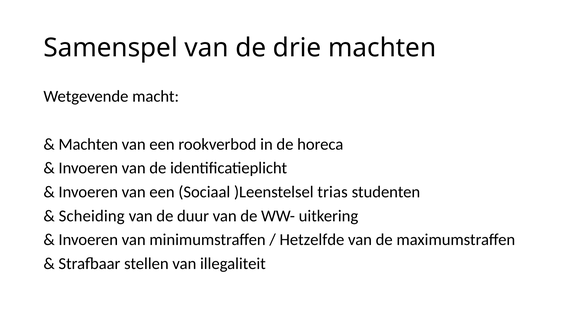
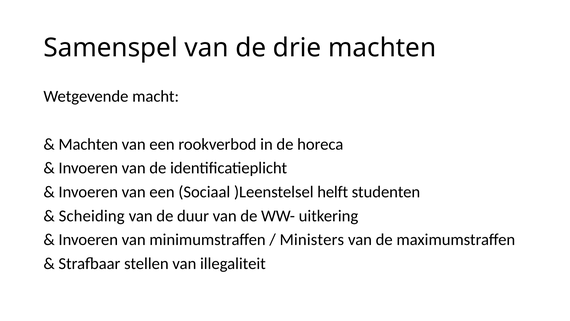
trias: trias -> helft
Hetzelfde: Hetzelfde -> Ministers
